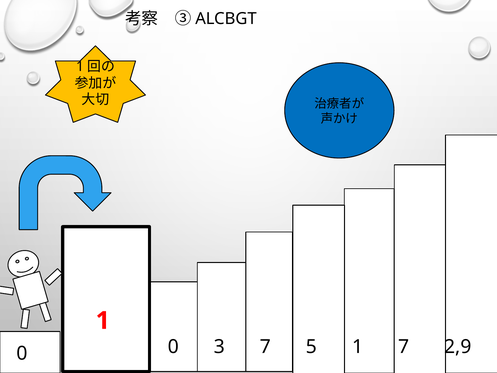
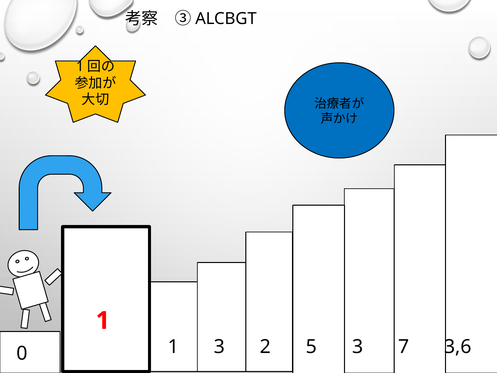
0 0: 0 -> 1
3 7: 7 -> 2
5 1: 1 -> 3
2,9: 2,9 -> 3,6
